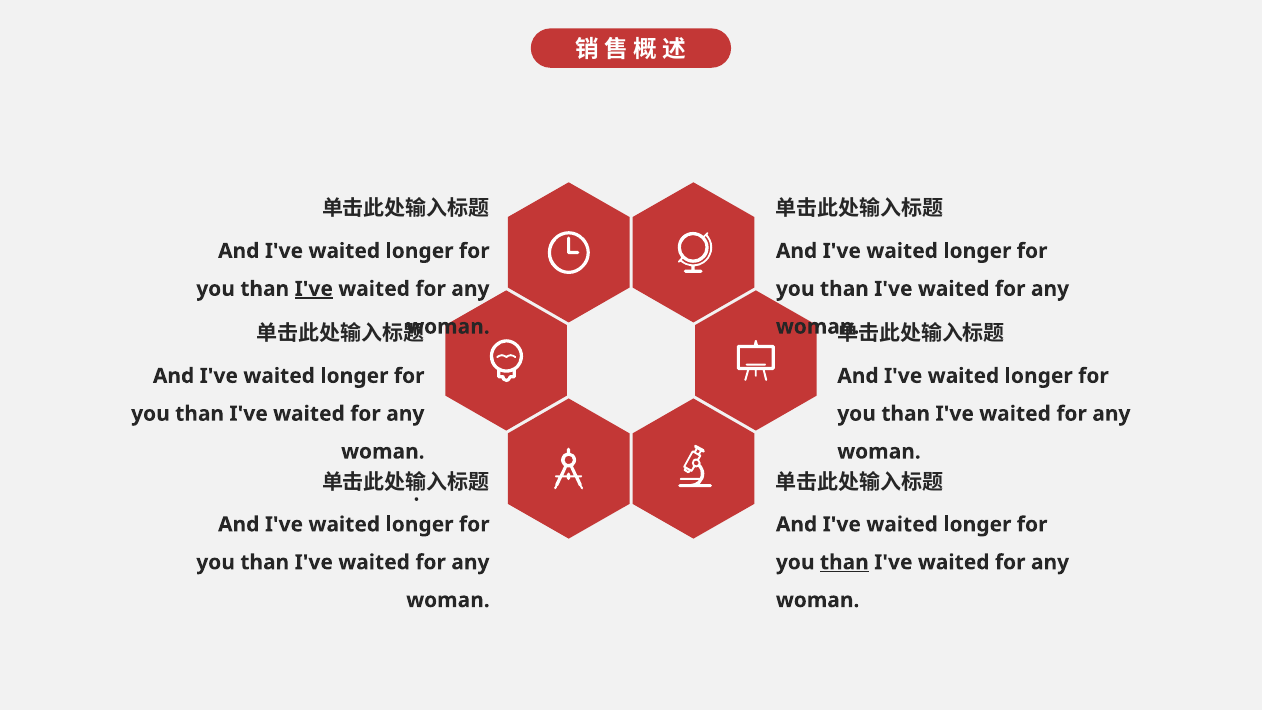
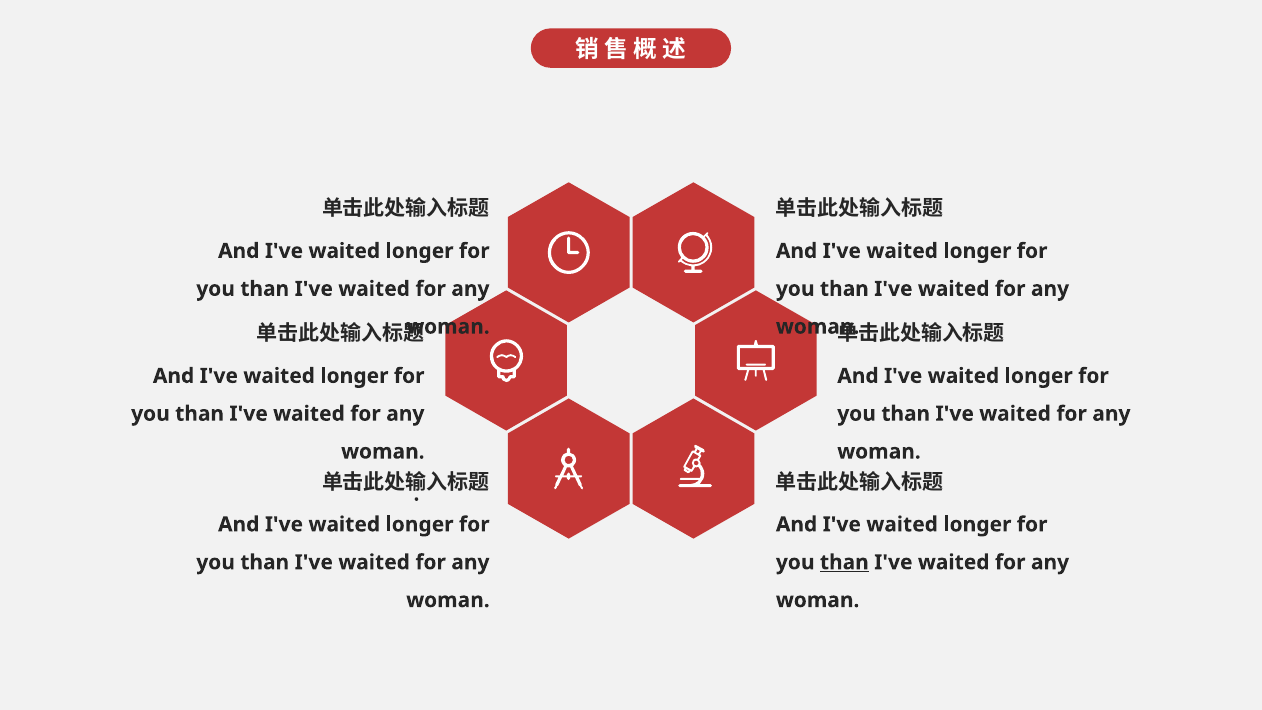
I've at (314, 289) underline: present -> none
